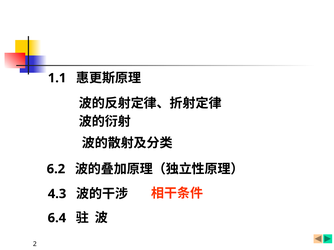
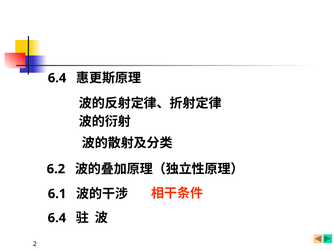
1.1 at (57, 78): 1.1 -> 6.4
4.3: 4.3 -> 6.1
